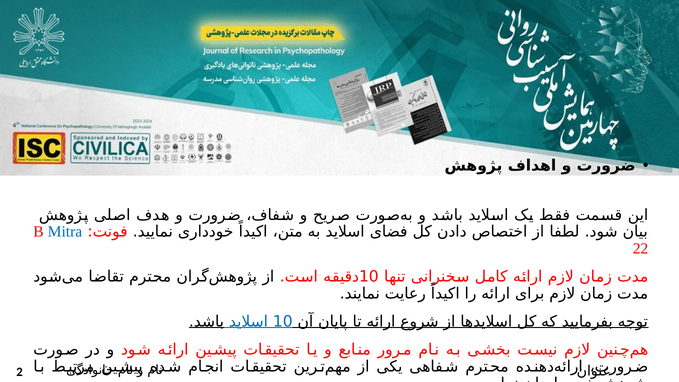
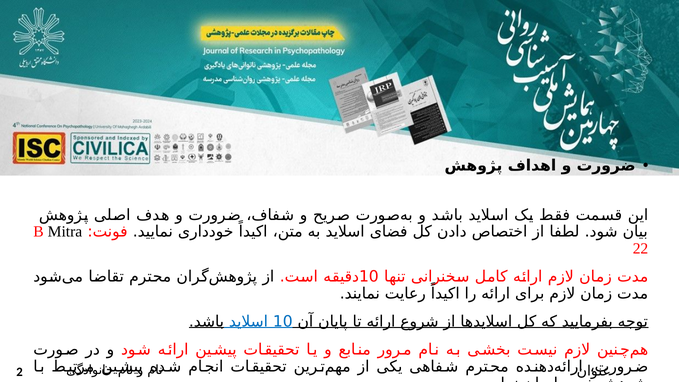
Mitra colour: blue -> black
